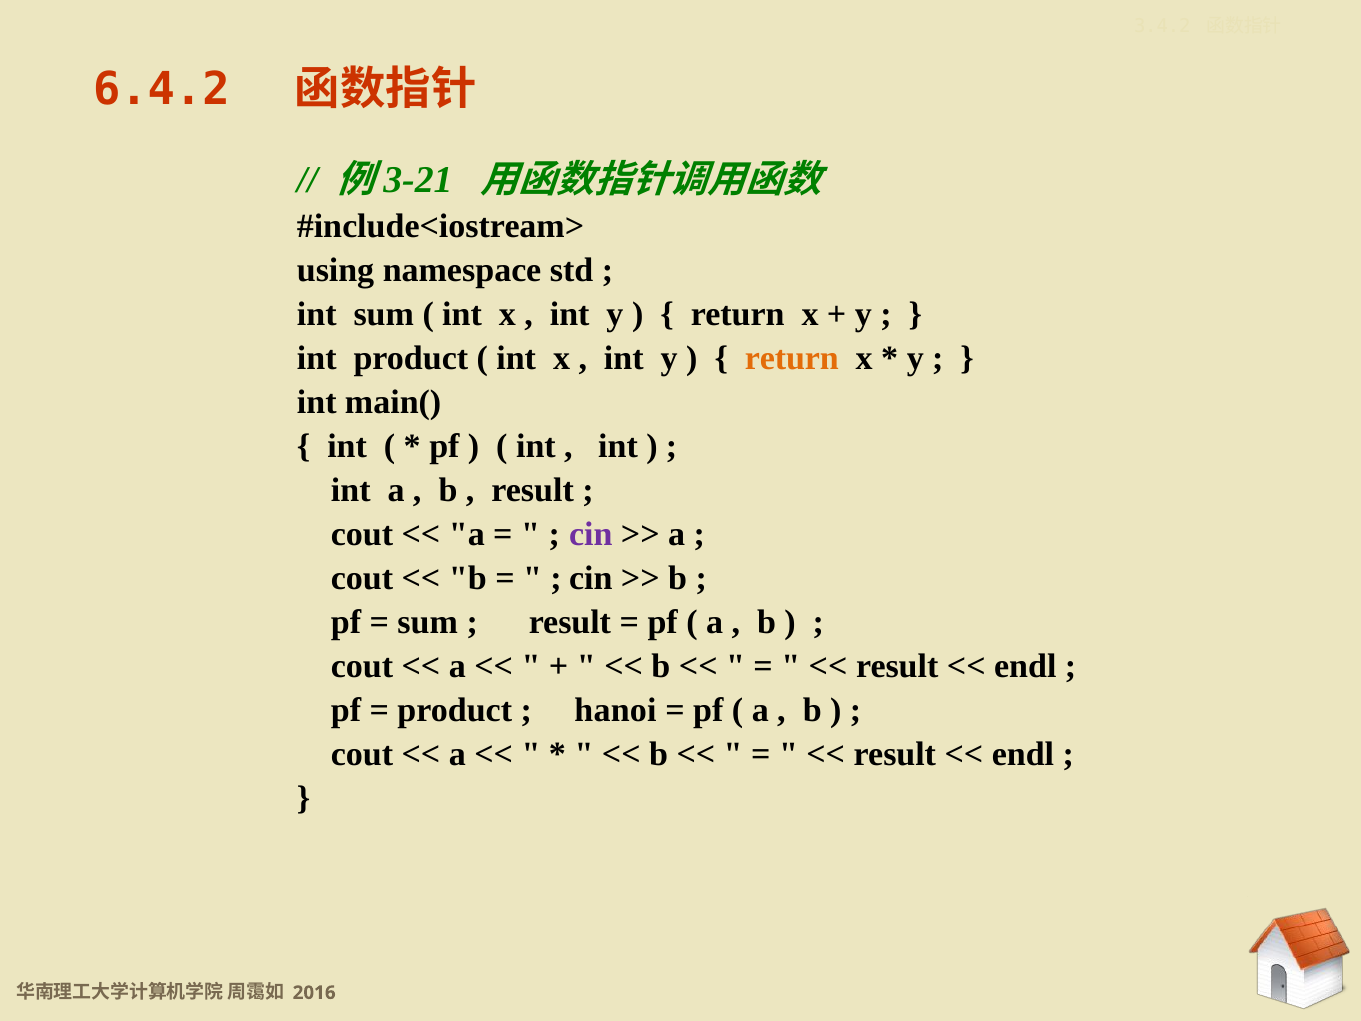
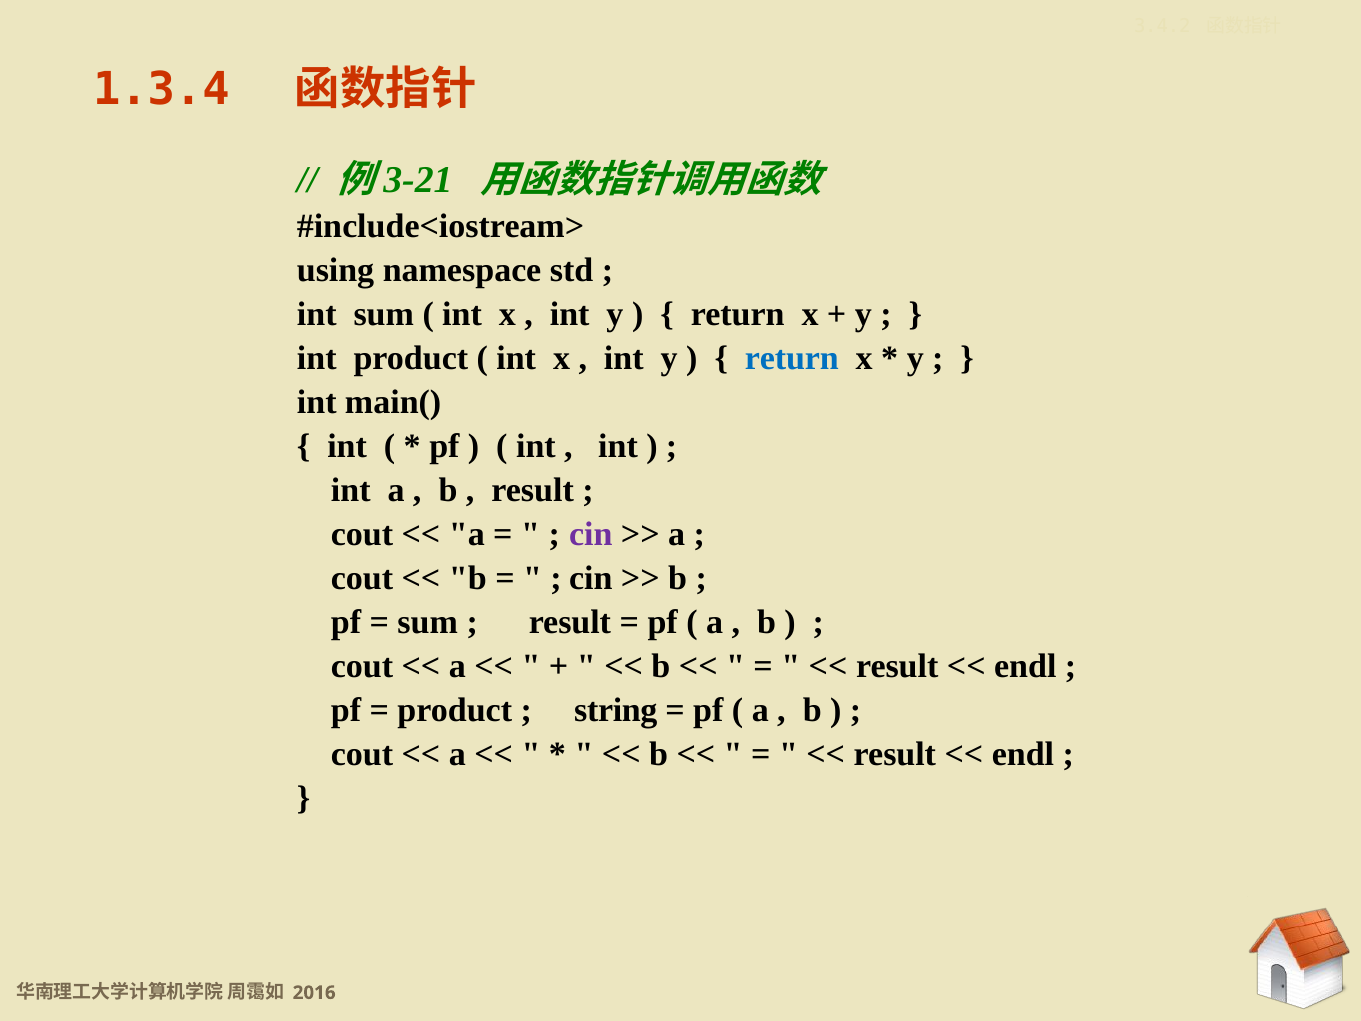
6.4.2: 6.4.2 -> 1.3.4
return at (792, 358) colour: orange -> blue
hanoi: hanoi -> string
